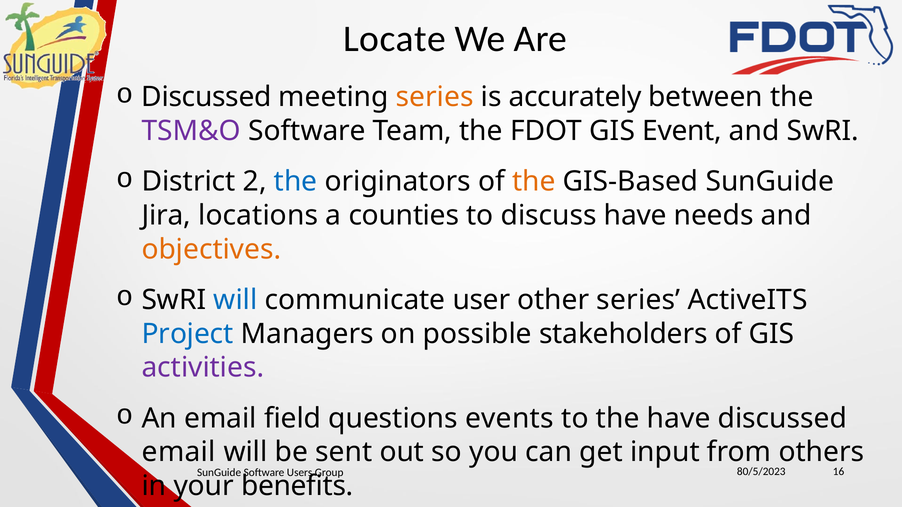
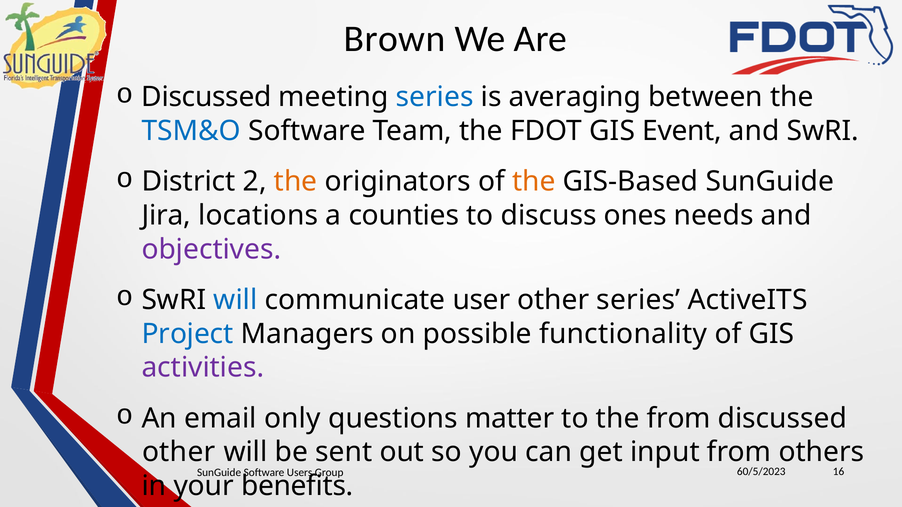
Locate: Locate -> Brown
series at (435, 97) colour: orange -> blue
accurately: accurately -> averaging
TSM&O colour: purple -> blue
the at (296, 182) colour: blue -> orange
discuss have: have -> ones
objectives colour: orange -> purple
stakeholders: stakeholders -> functionality
field: field -> only
events: events -> matter
the have: have -> from
email at (179, 452): email -> other
80/5/2023: 80/5/2023 -> 60/5/2023
